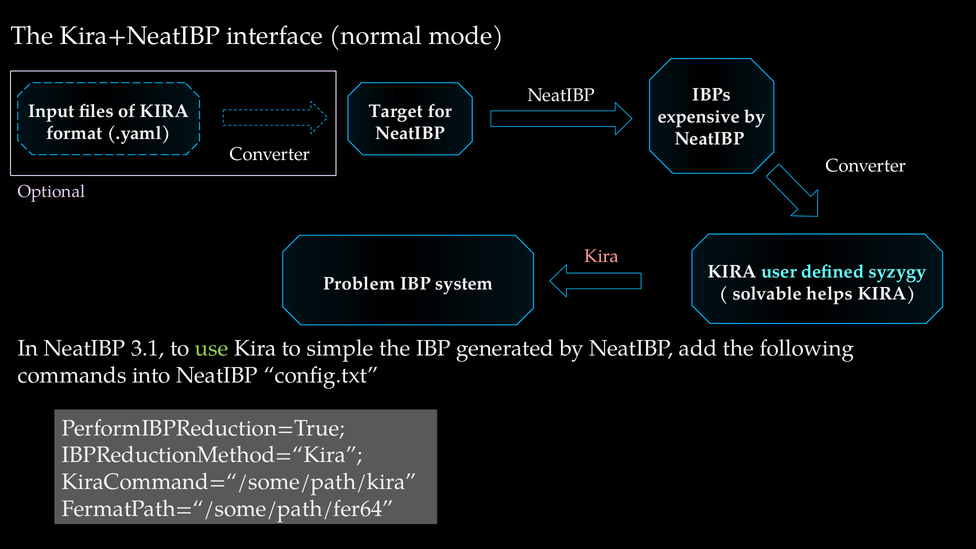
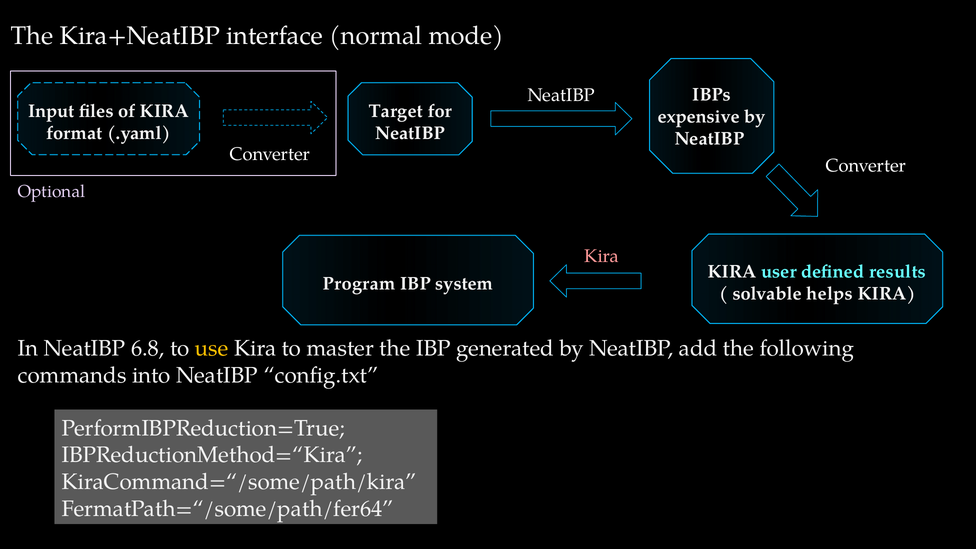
syzygy: syzygy -> results
Problem: Problem -> Program
3.1: 3.1 -> 6.8
use colour: light green -> yellow
simple: simple -> master
